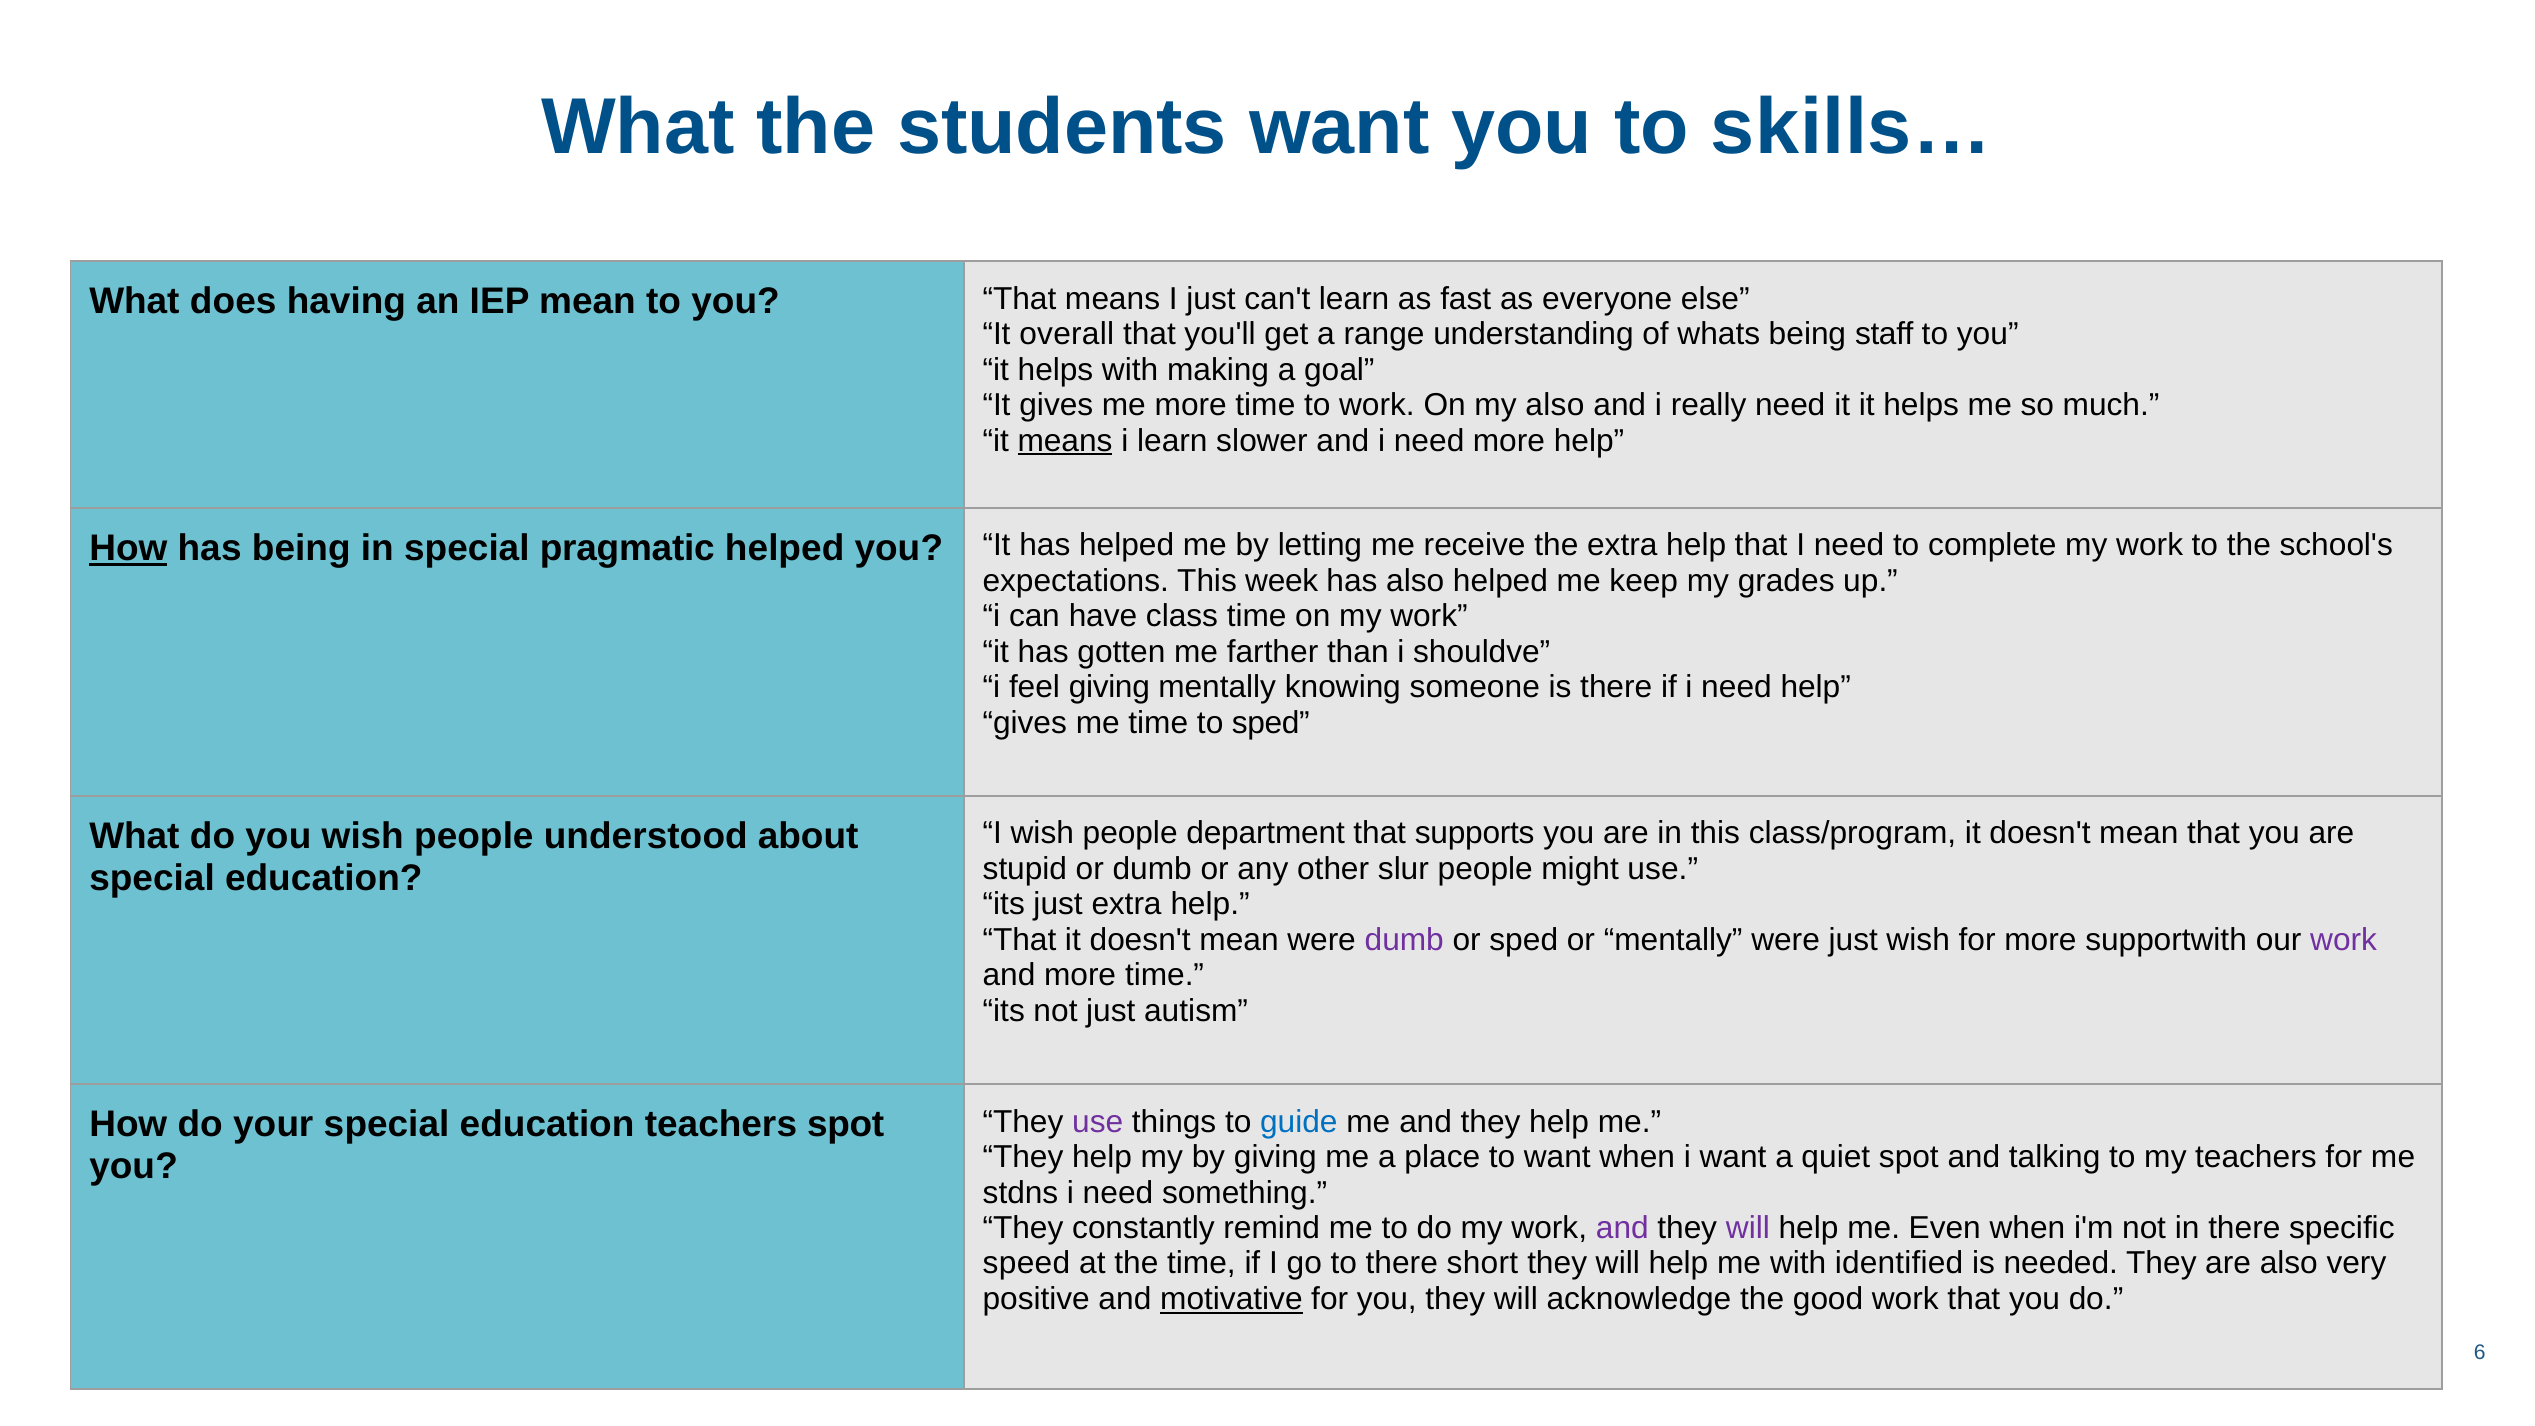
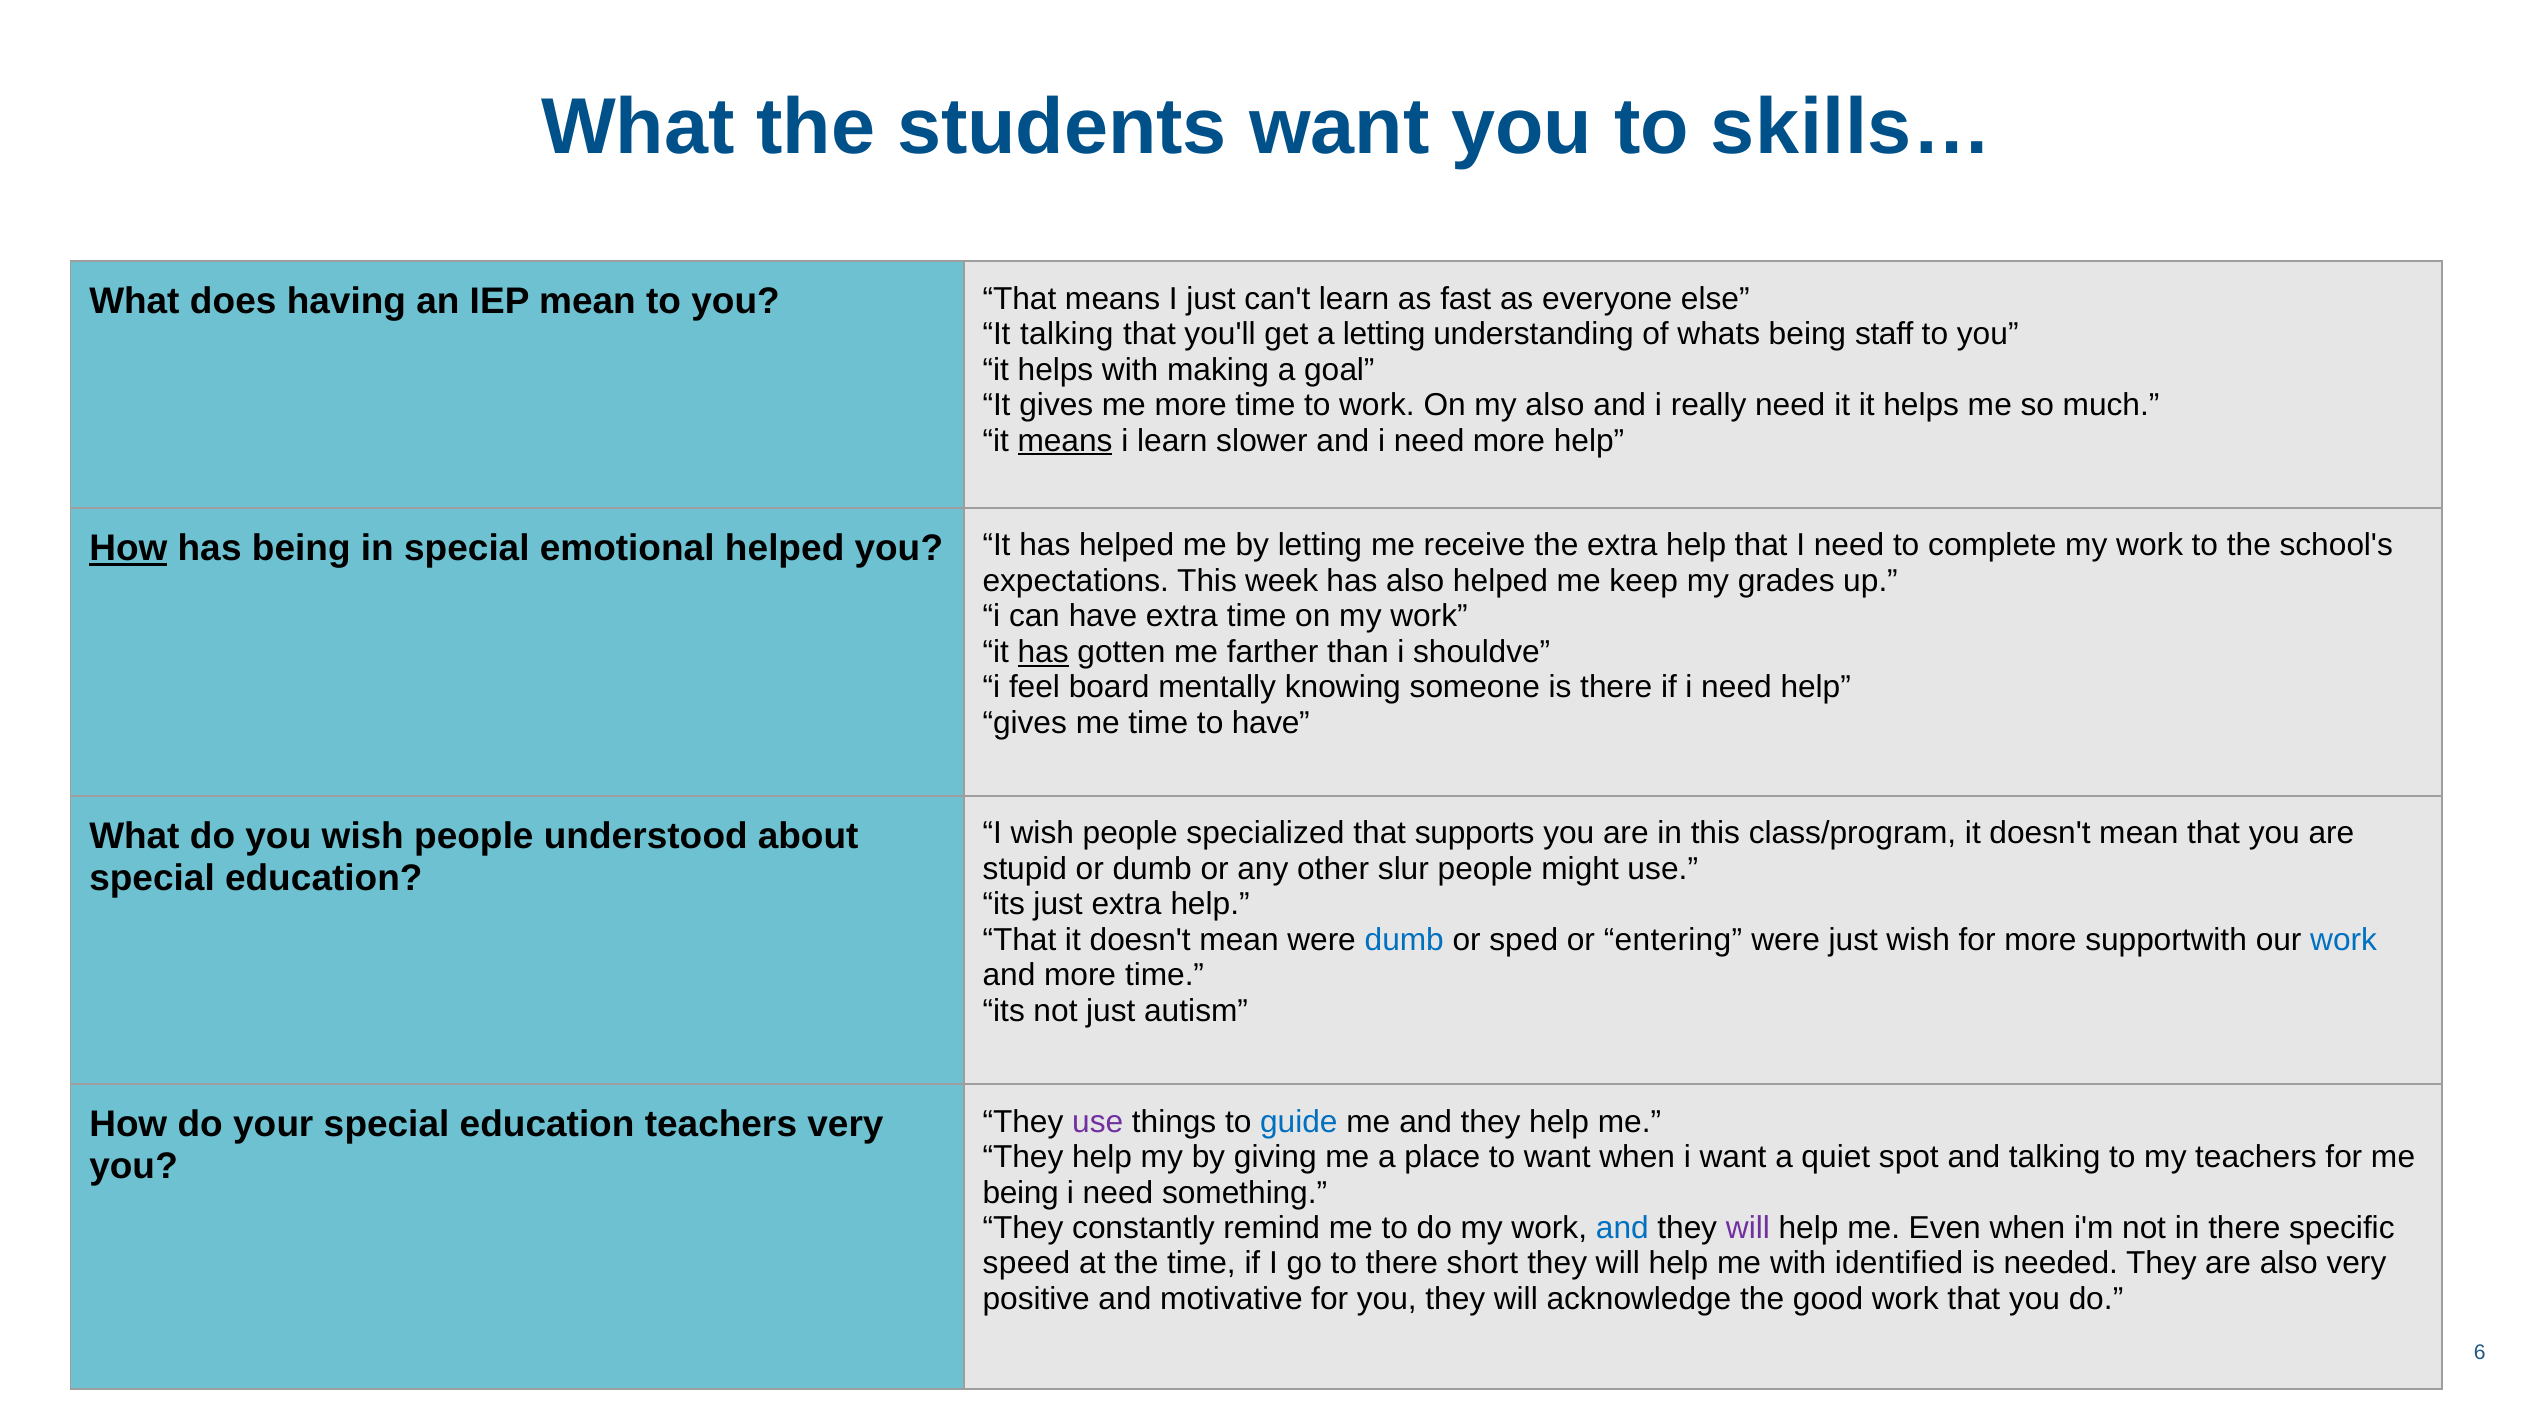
It overall: overall -> talking
a range: range -> letting
pragmatic: pragmatic -> emotional
have class: class -> extra
has at (1043, 652) underline: none -> present
feel giving: giving -> board
to sped: sped -> have
department: department -> specialized
dumb at (1404, 940) colour: purple -> blue
or mentally: mentally -> entering
work at (2344, 940) colour: purple -> blue
teachers spot: spot -> very
stdns at (1020, 1192): stdns -> being
and at (1622, 1228) colour: purple -> blue
motivative underline: present -> none
